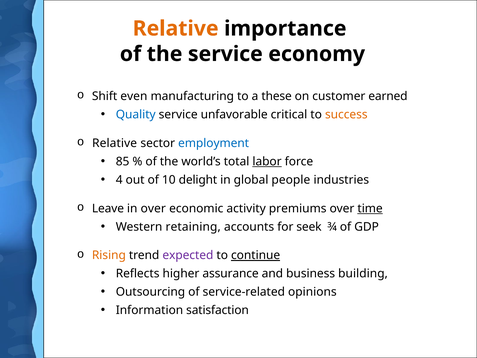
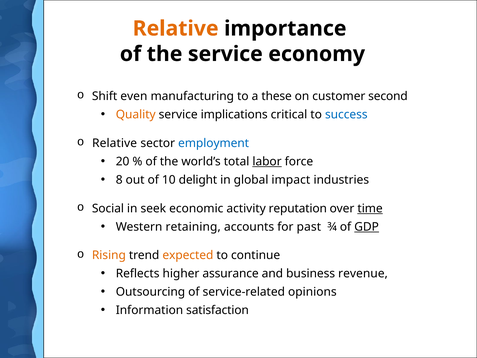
earned: earned -> second
Quality colour: blue -> orange
unfavorable: unfavorable -> implications
success colour: orange -> blue
85: 85 -> 20
4: 4 -> 8
people: people -> impact
Leave: Leave -> Social
in over: over -> seek
premiums: premiums -> reputation
seek: seek -> past
GDP underline: none -> present
expected colour: purple -> orange
continue underline: present -> none
building: building -> revenue
